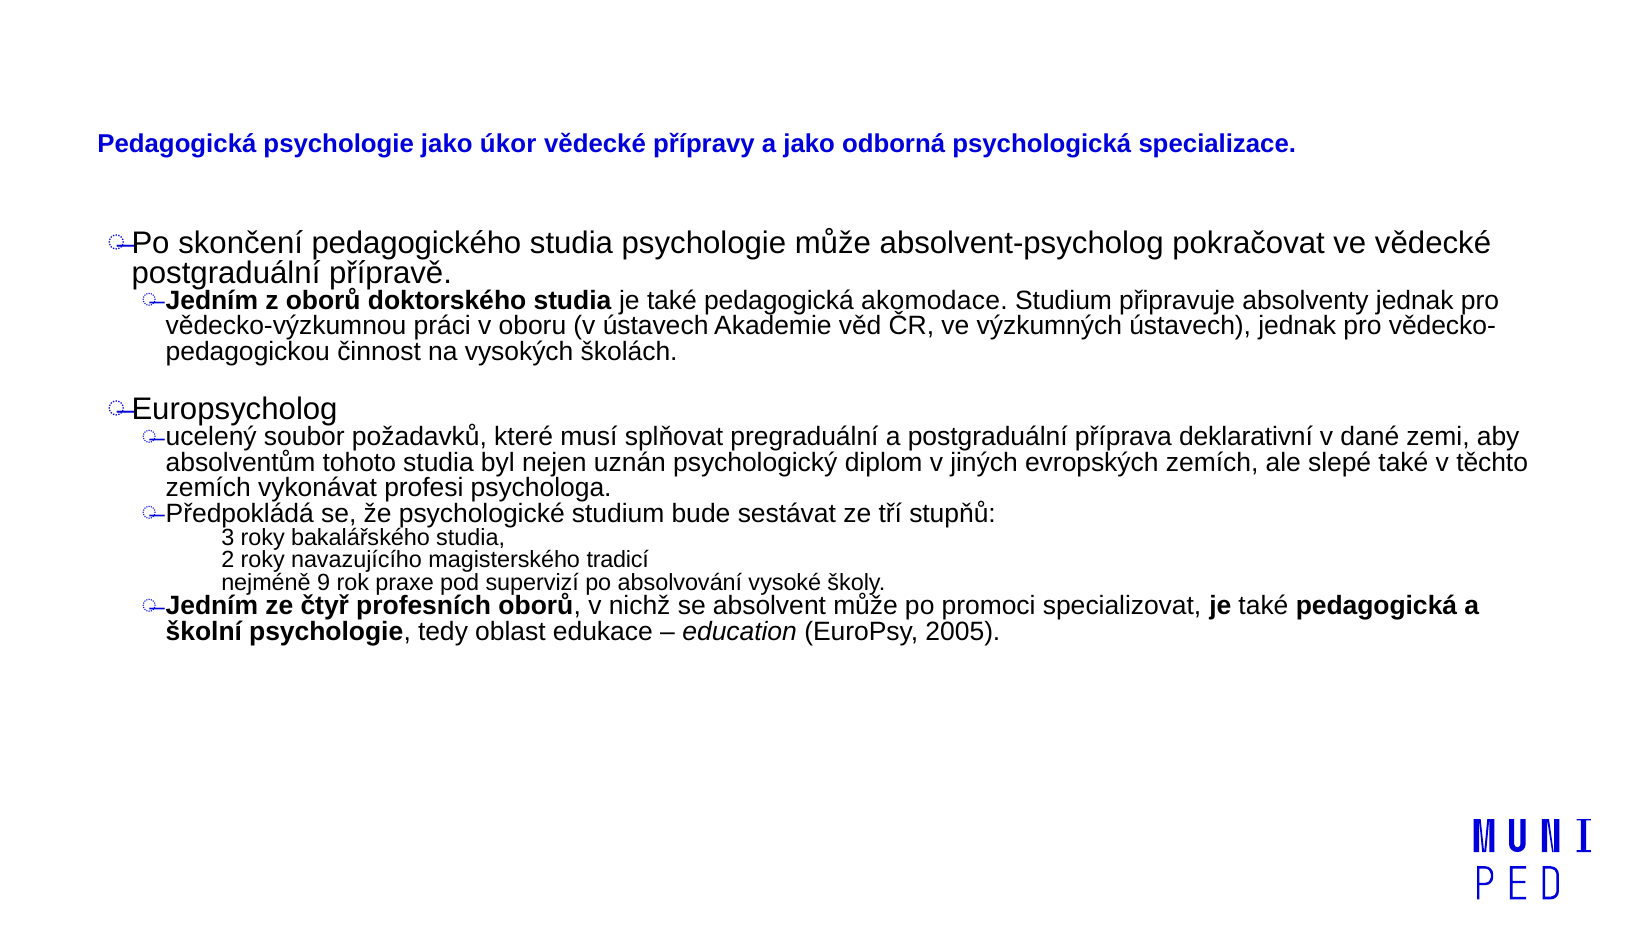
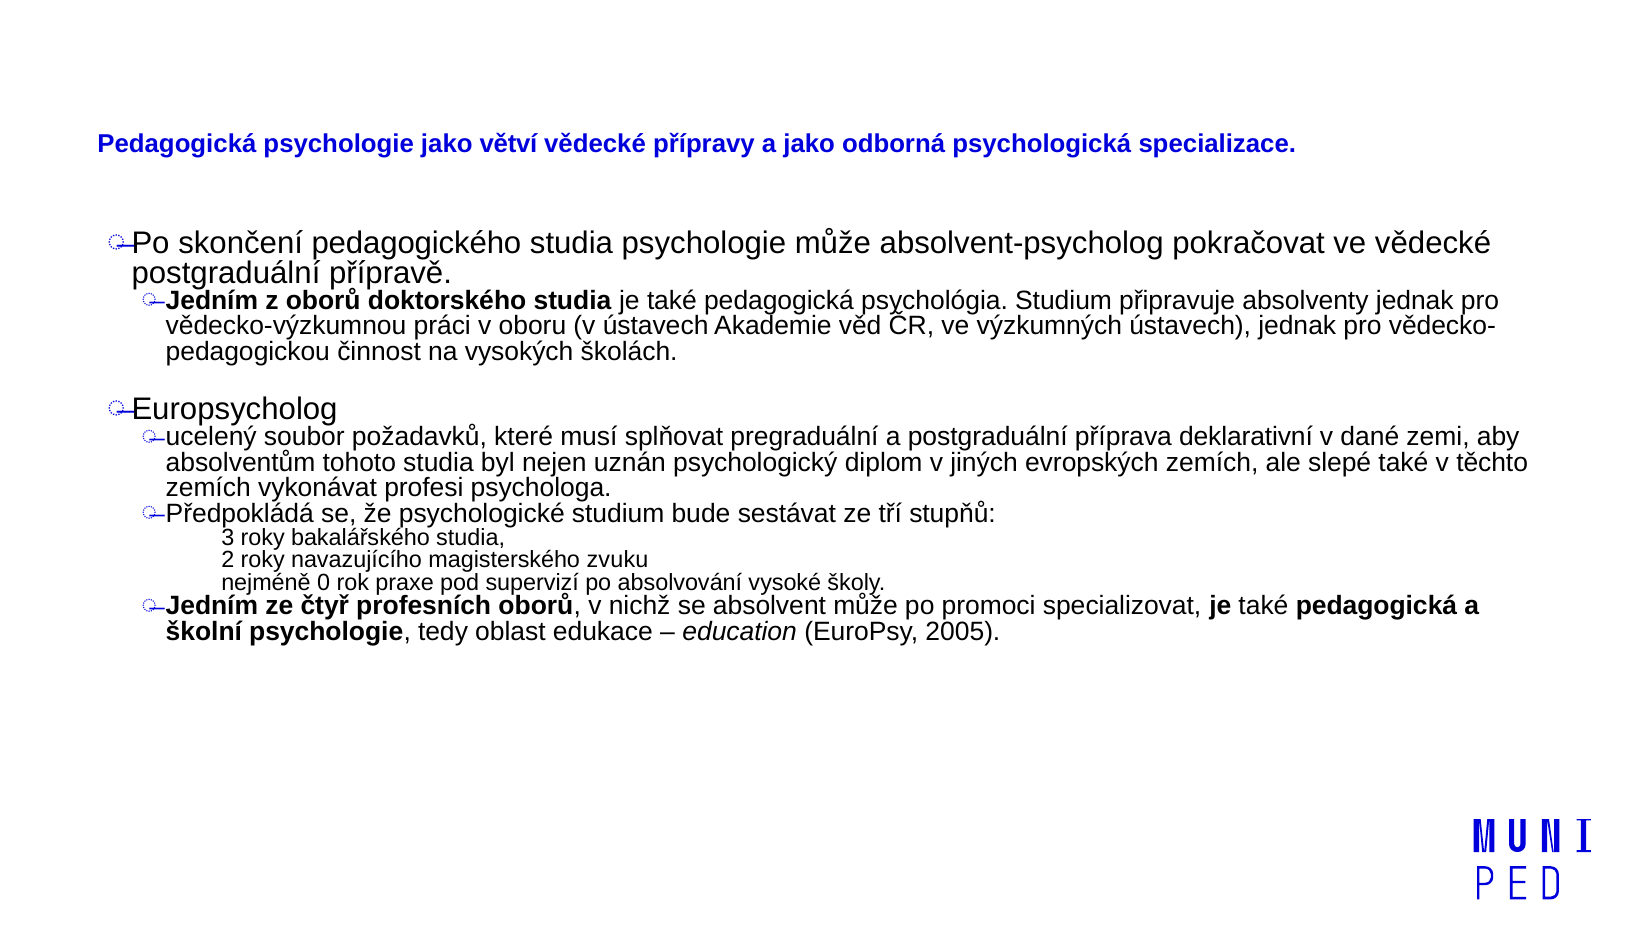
úkor: úkor -> větví
akomodace: akomodace -> psychológia
tradicí: tradicí -> zvuku
9: 9 -> 0
